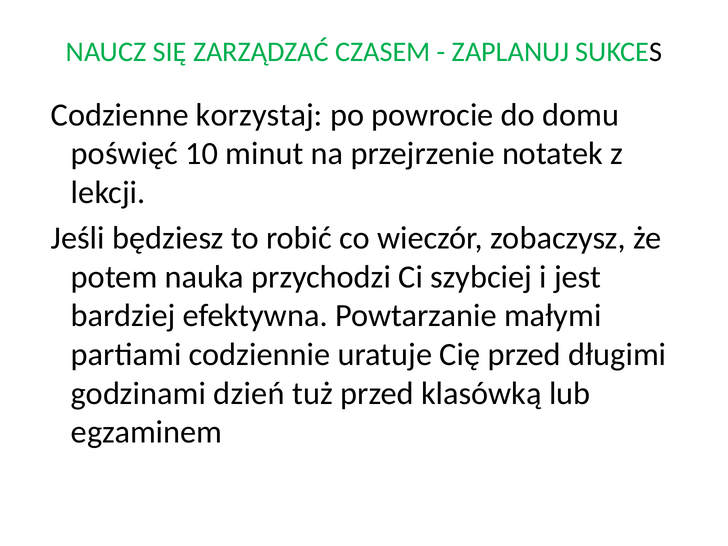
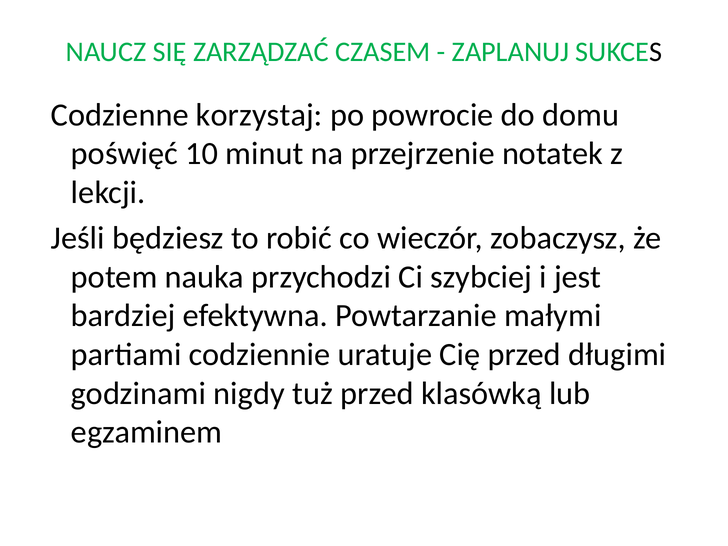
dzień: dzień -> nigdy
